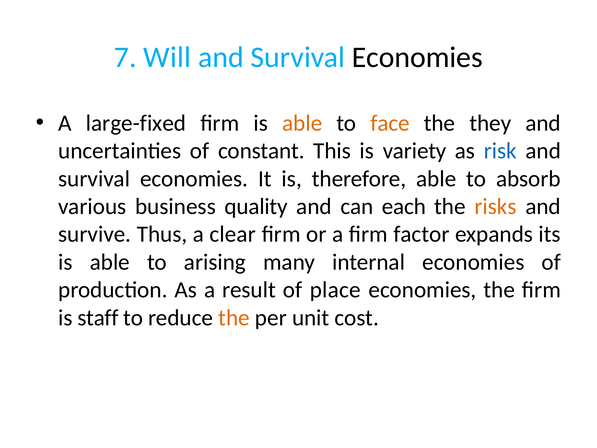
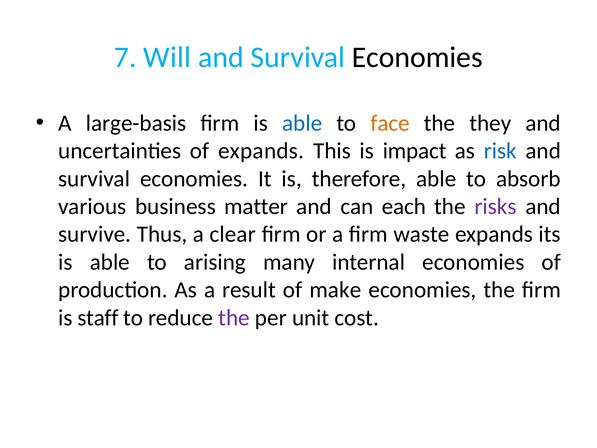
large-fixed: large-fixed -> large-basis
able at (302, 123) colour: orange -> blue
of constant: constant -> expands
variety: variety -> impact
quality: quality -> matter
risks colour: orange -> purple
factor: factor -> waste
place: place -> make
the at (234, 318) colour: orange -> purple
